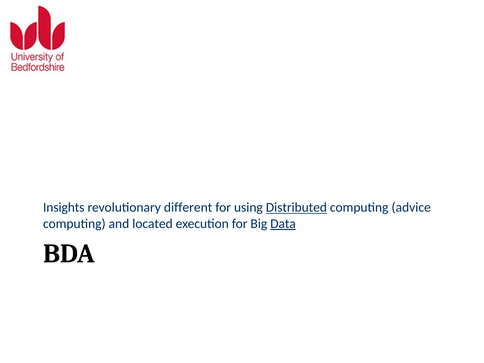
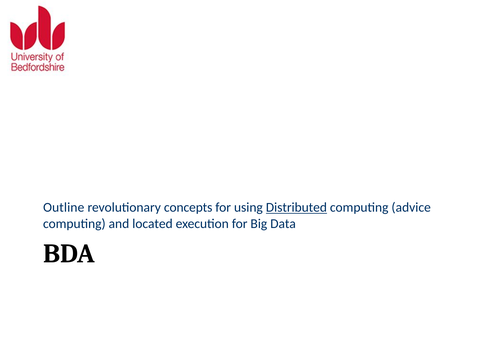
Insights: Insights -> Outline
different: different -> concepts
Data underline: present -> none
